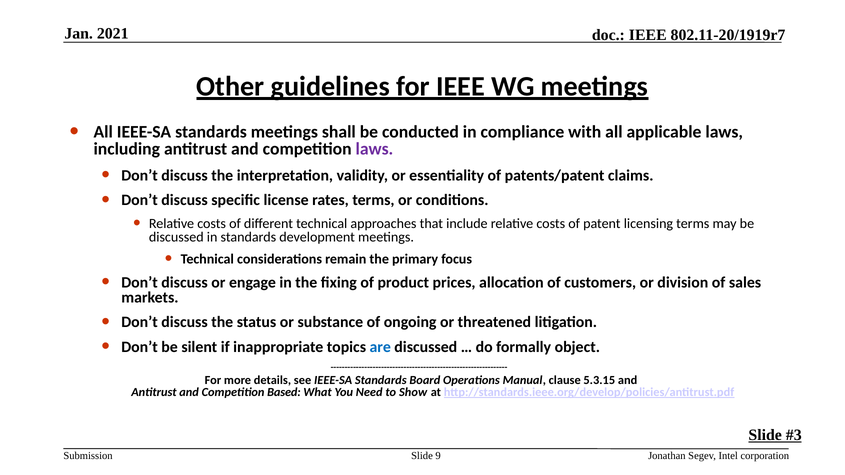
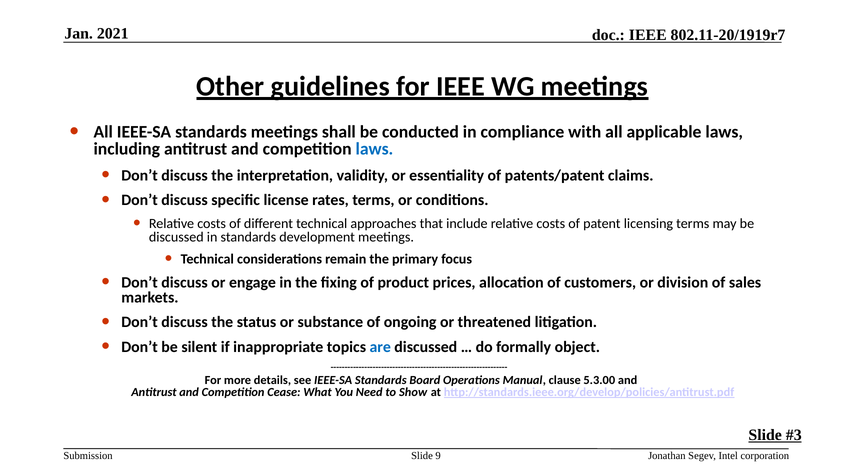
laws at (374, 149) colour: purple -> blue
5.3.15: 5.3.15 -> 5.3.00
Based: Based -> Cease
